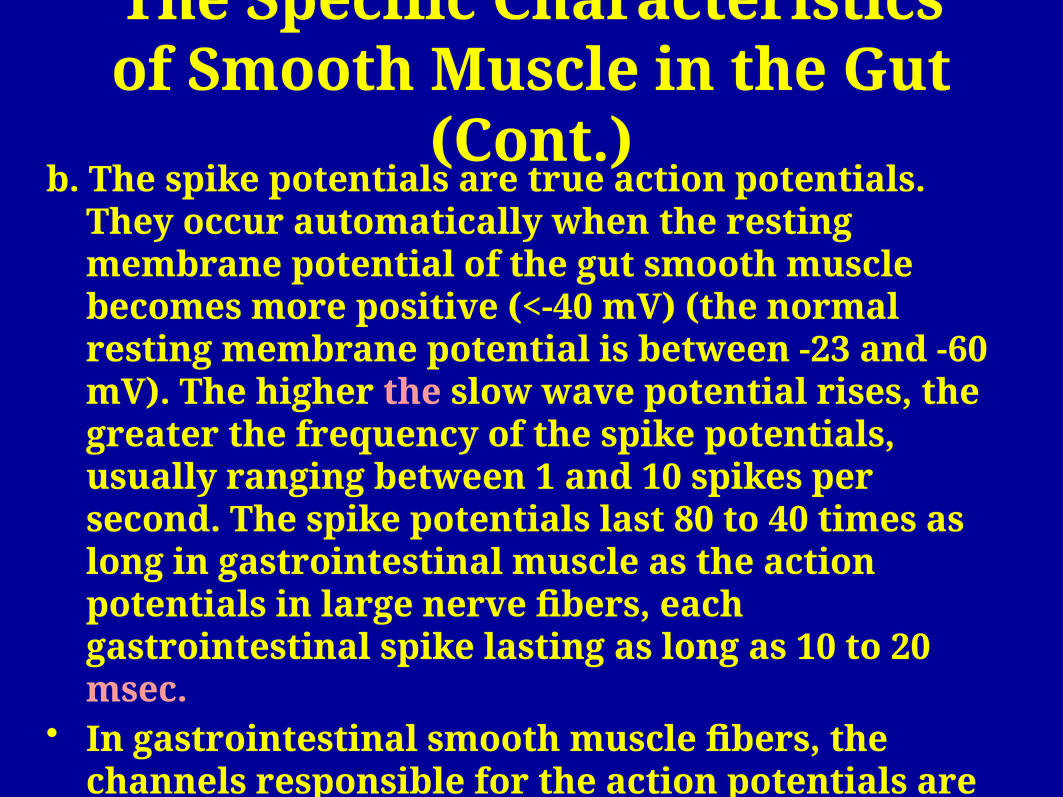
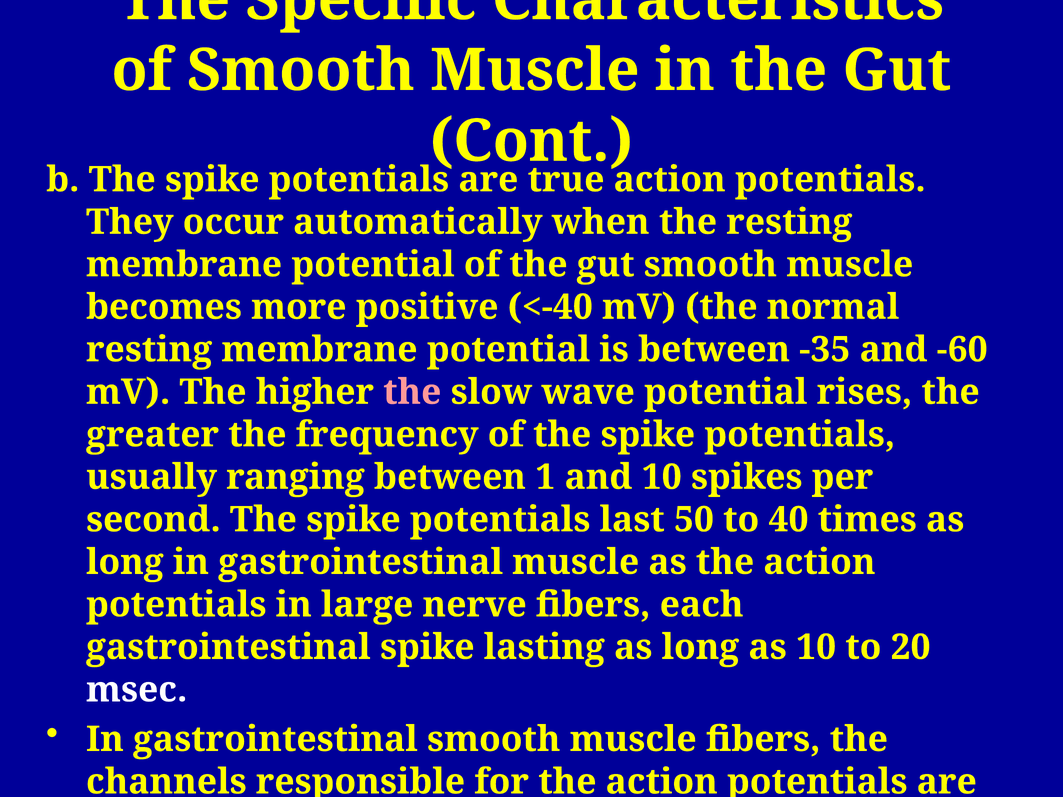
-23: -23 -> -35
80: 80 -> 50
msec colour: pink -> white
